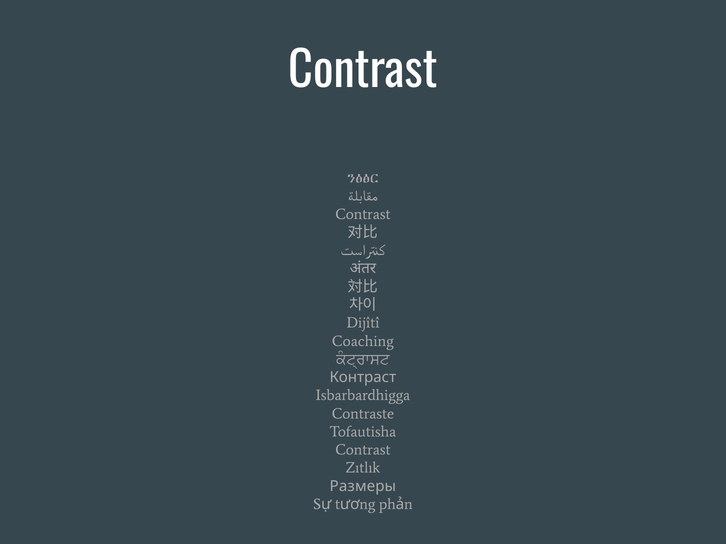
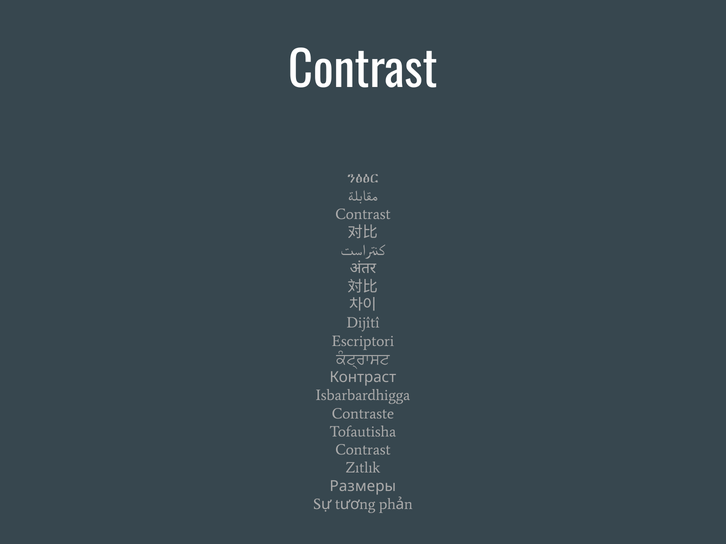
Coaching: Coaching -> Escriptori
